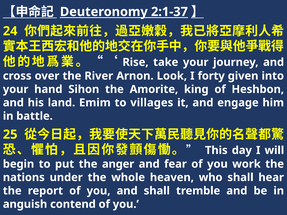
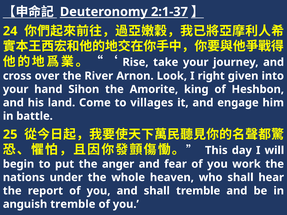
forty: forty -> right
Emim: Emim -> Come
anguish contend: contend -> tremble
